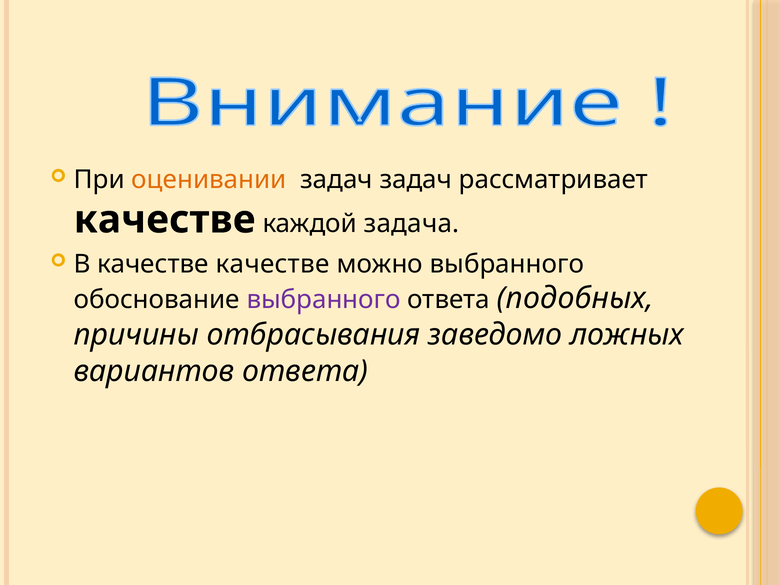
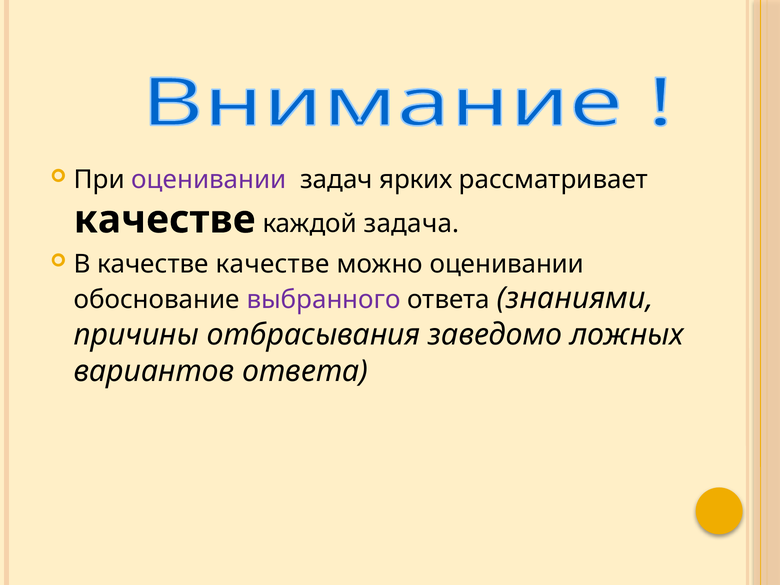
оценивании at (209, 180) colour: orange -> purple
задач задач: задач -> ярких
можно выбранного: выбранного -> оценивании
подобных: подобных -> знаниями
